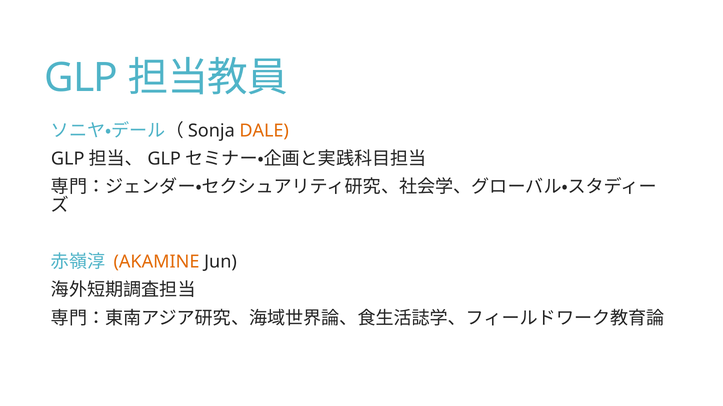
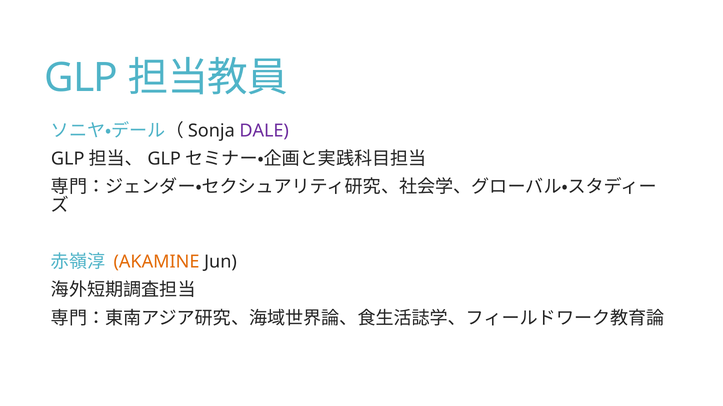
DALE colour: orange -> purple
